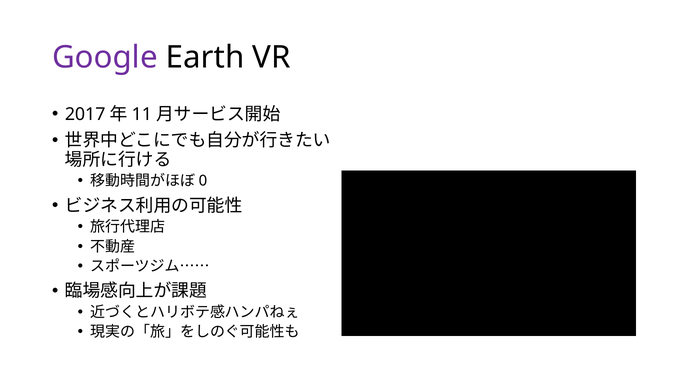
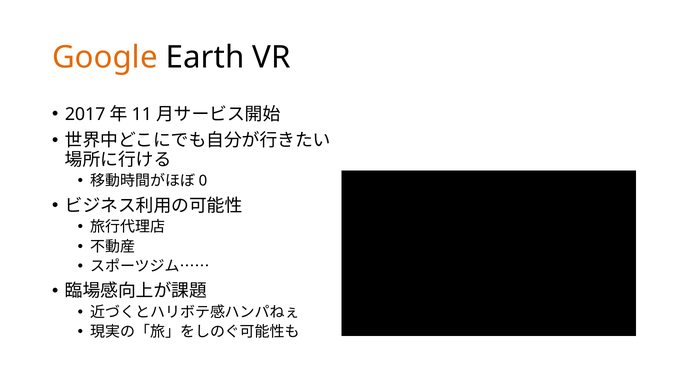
Google colour: purple -> orange
